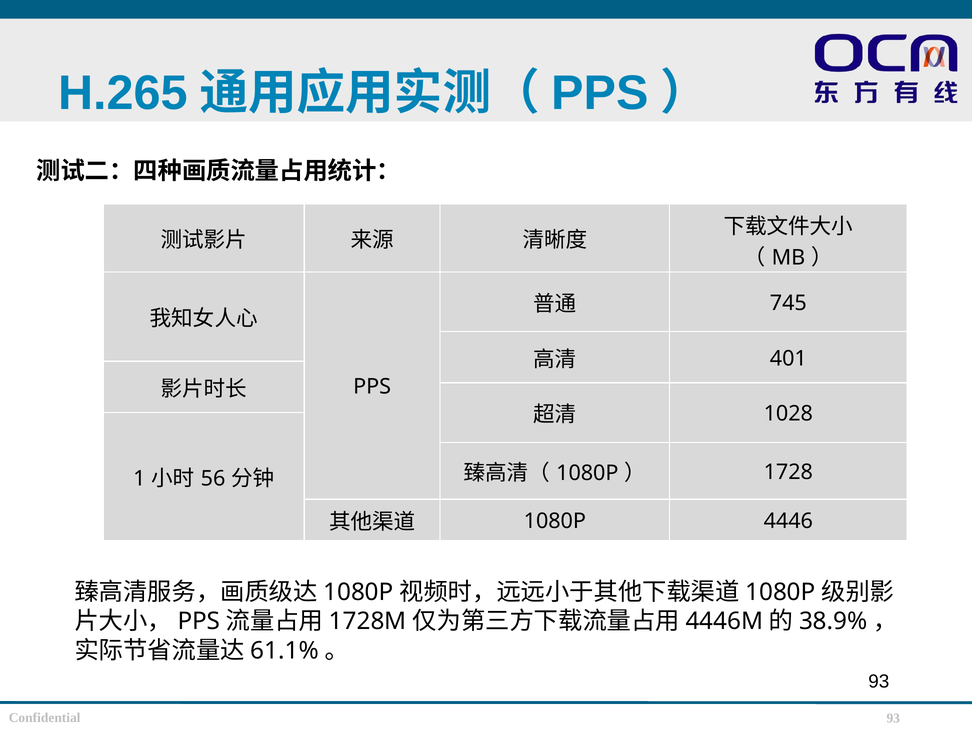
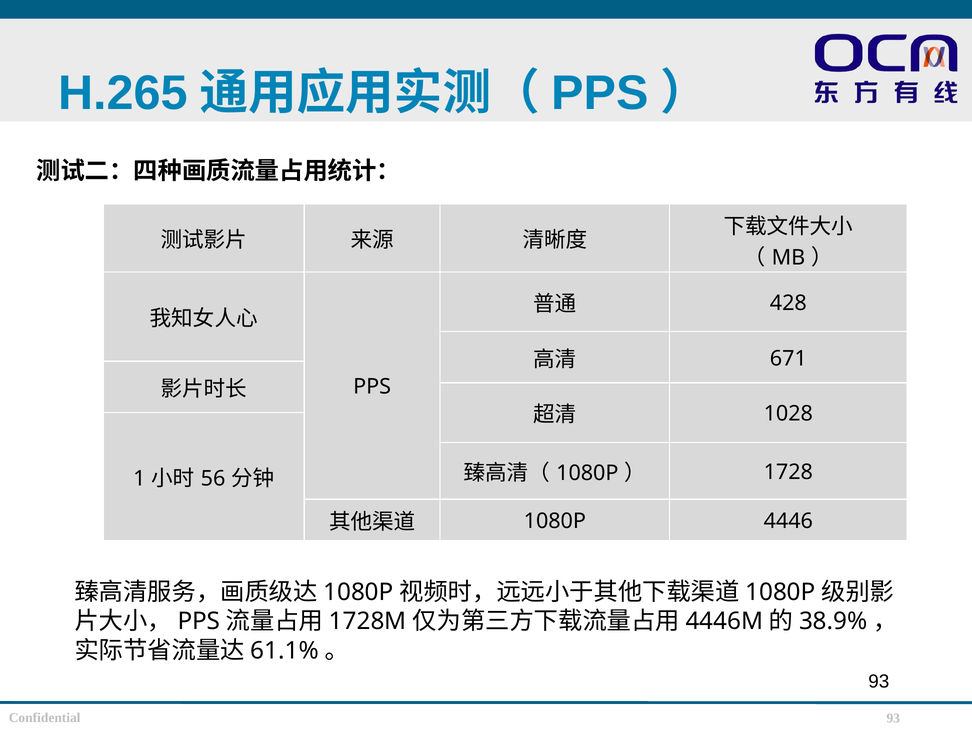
745: 745 -> 428
401: 401 -> 671
